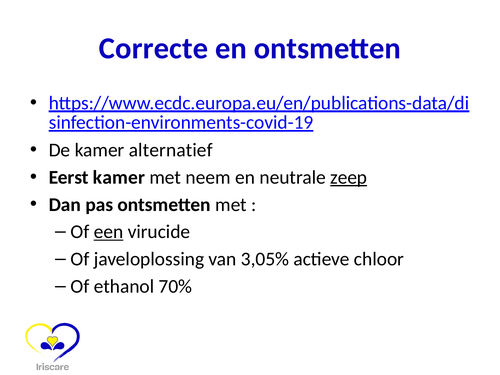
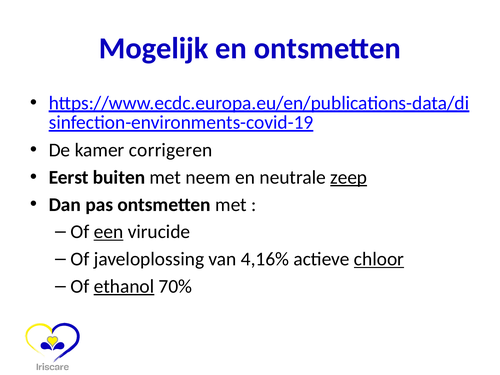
Correcte: Correcte -> Mogelijk
alternatief: alternatief -> corrigeren
Eerst kamer: kamer -> buiten
3,05%: 3,05% -> 4,16%
chloor underline: none -> present
ethanol underline: none -> present
